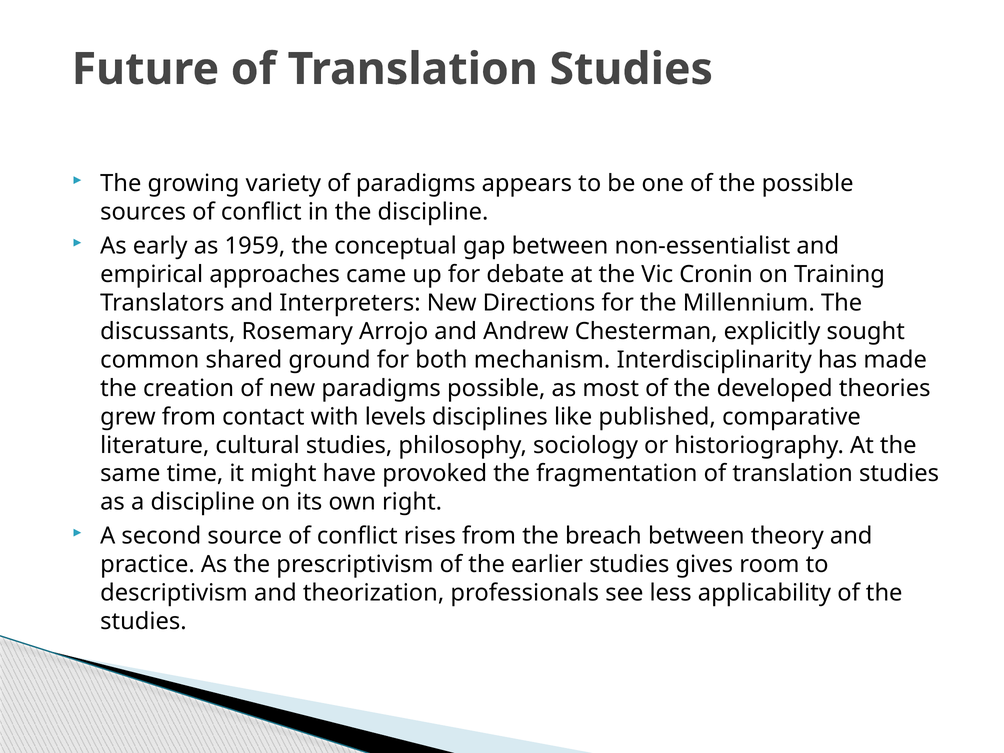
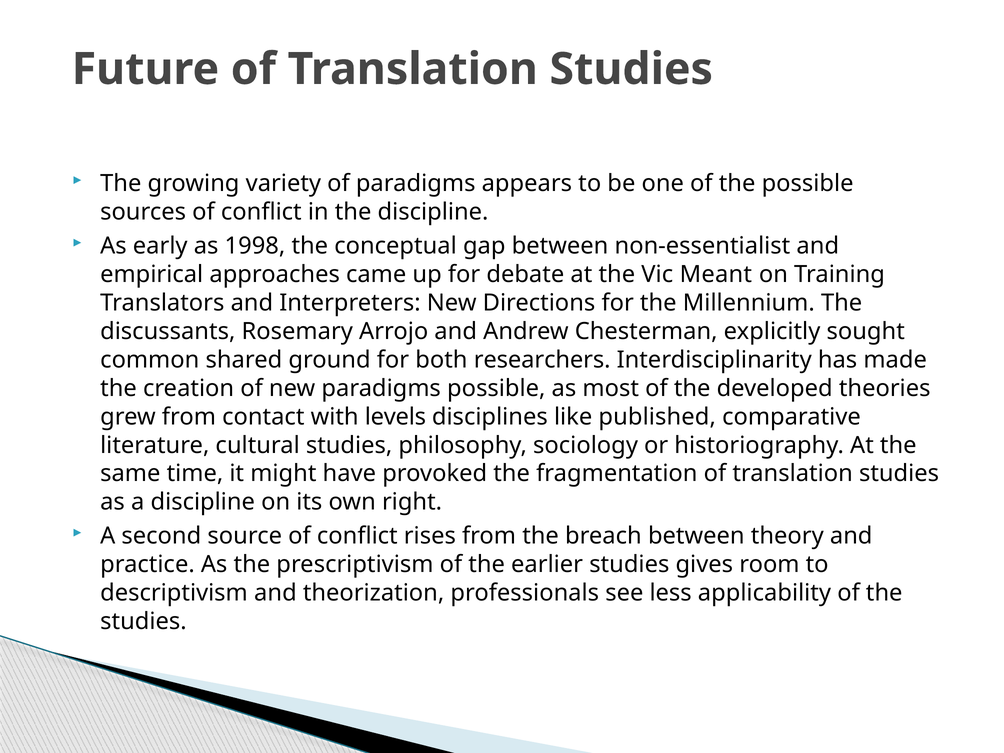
1959: 1959 -> 1998
Cronin: Cronin -> Meant
mechanism: mechanism -> researchers
